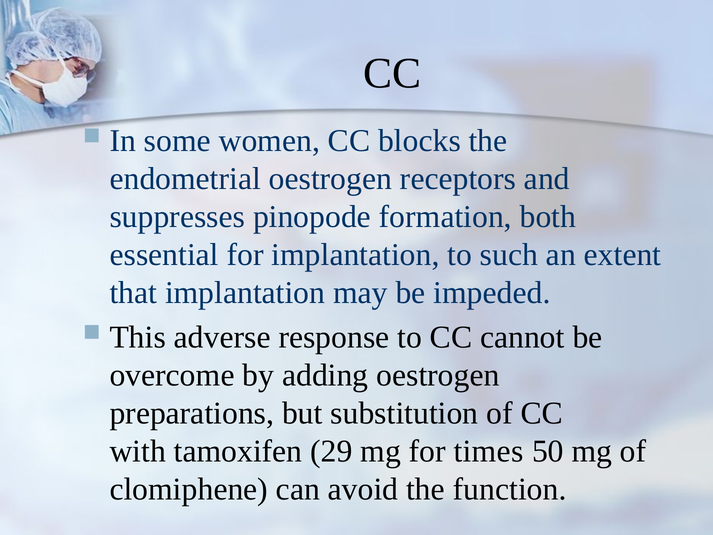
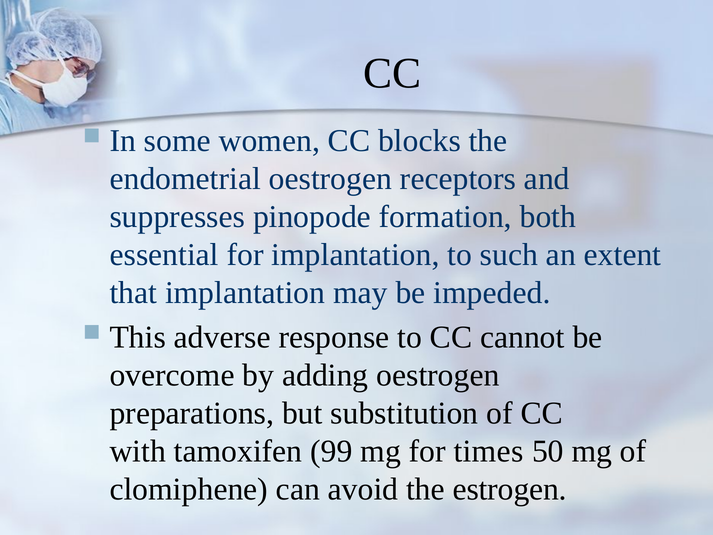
29: 29 -> 99
function: function -> estrogen
